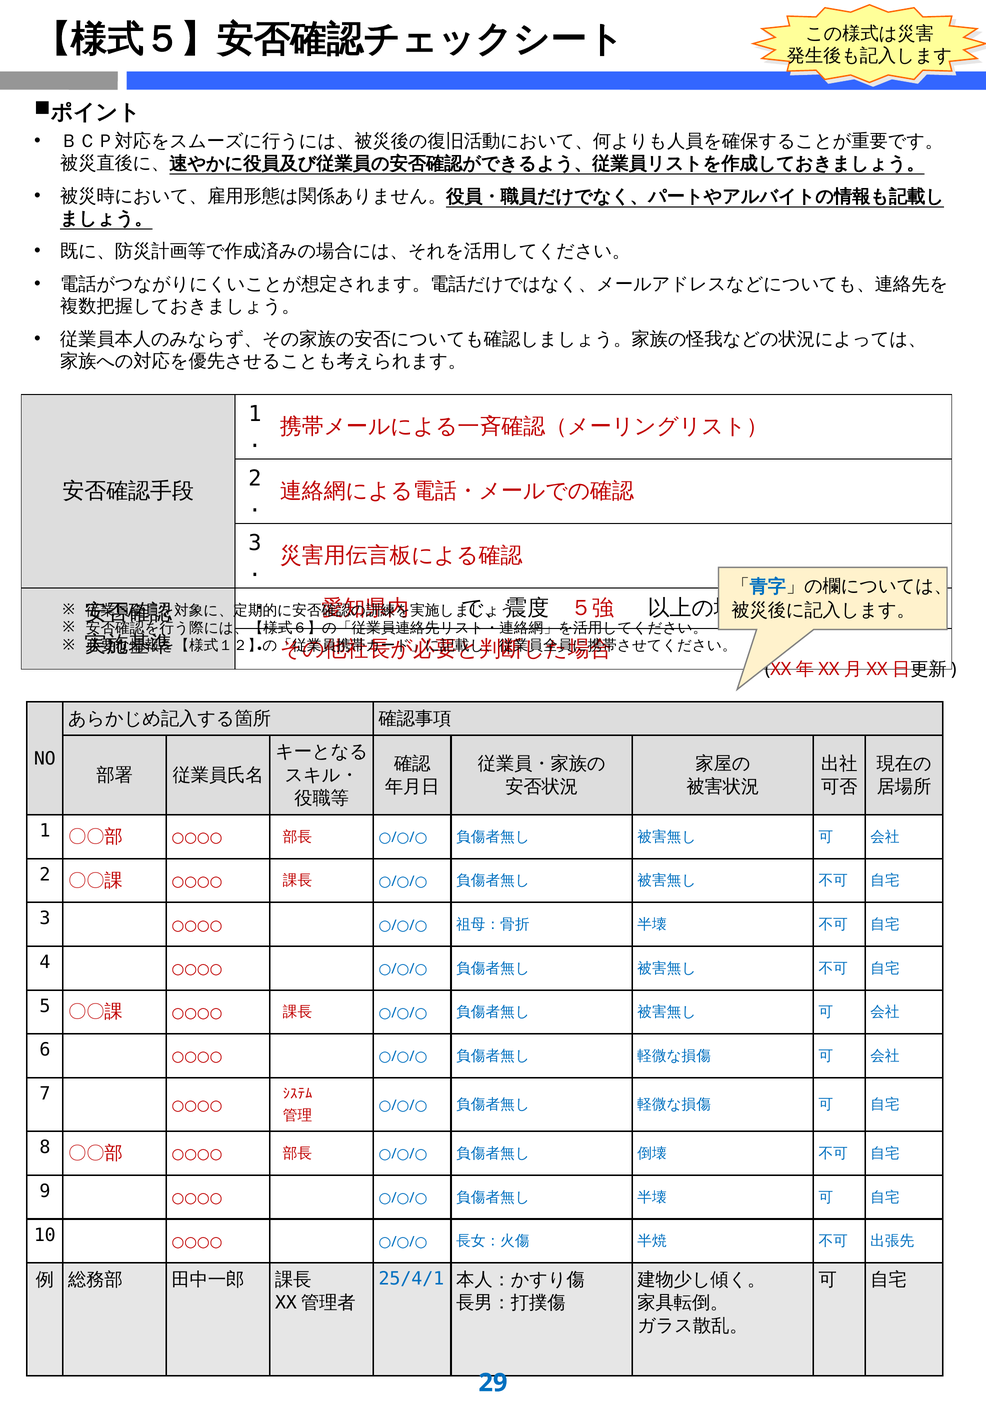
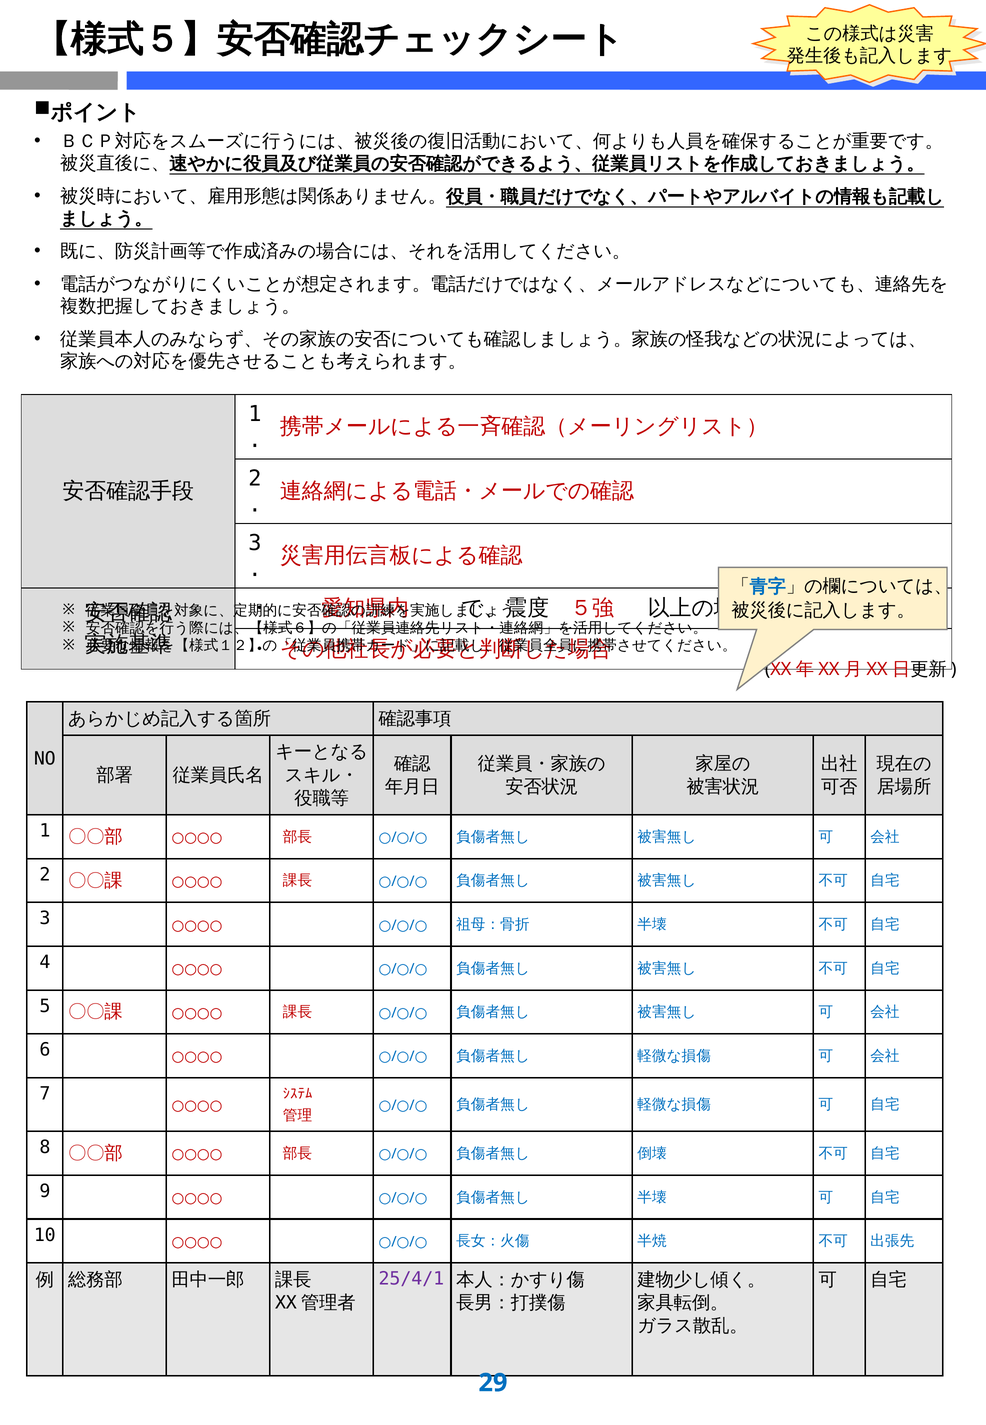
25/4/1 colour: blue -> purple
